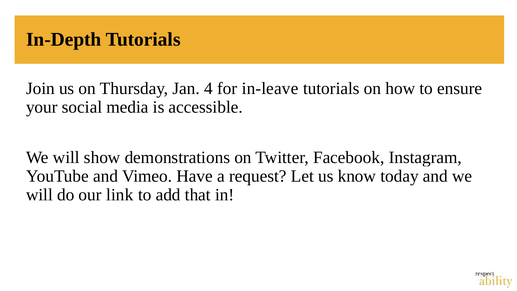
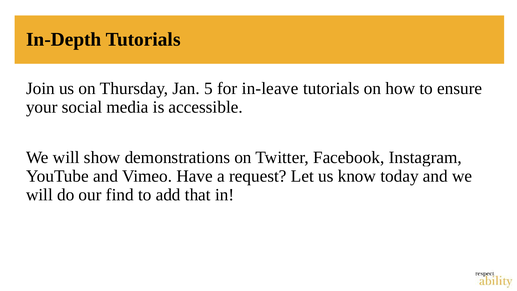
4: 4 -> 5
link: link -> find
